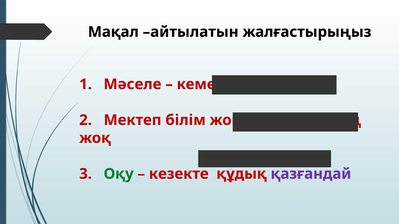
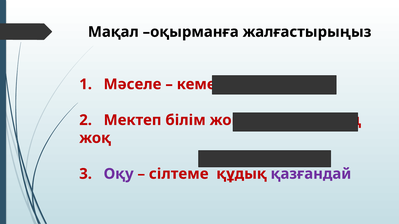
айтылатын: айтылатын -> оқырманға
Оқу colour: green -> purple
кезекте: кезекте -> сілтеме
